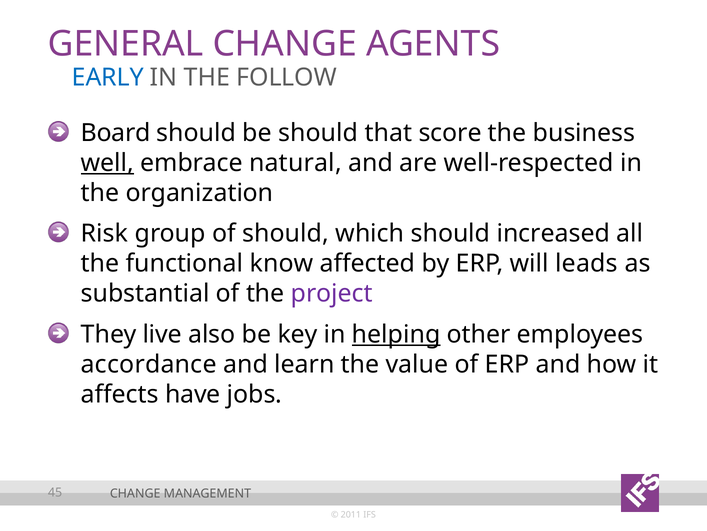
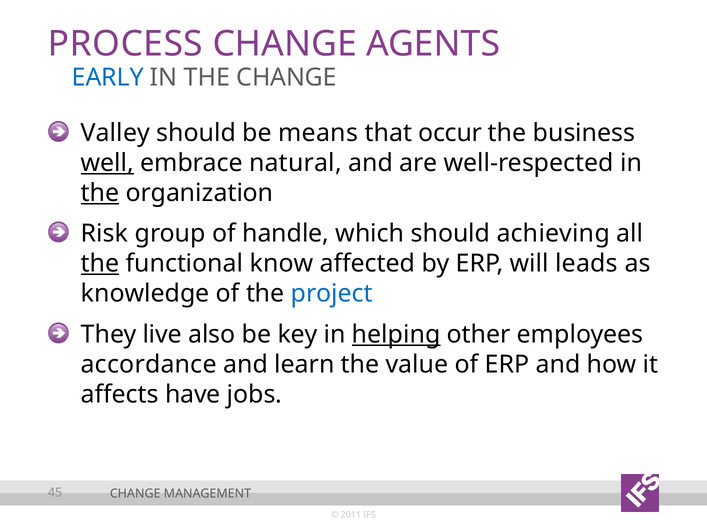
GENERAL: GENERAL -> PROCESS
THE FOLLOW: FOLLOW -> CHANGE
Board: Board -> Valley
be should: should -> means
score: score -> occur
the at (100, 193) underline: none -> present
of should: should -> handle
increased: increased -> achieving
the at (100, 263) underline: none -> present
substantial: substantial -> knowledge
project colour: purple -> blue
